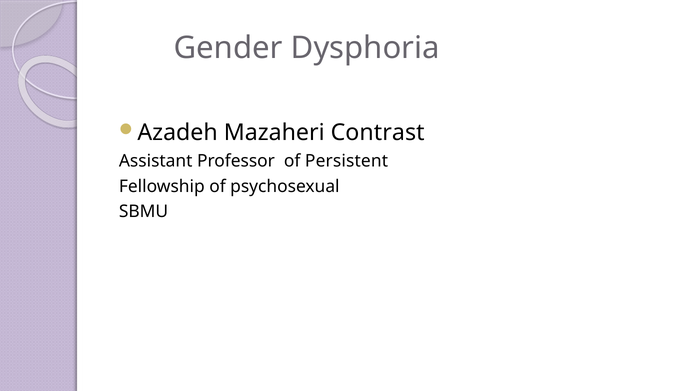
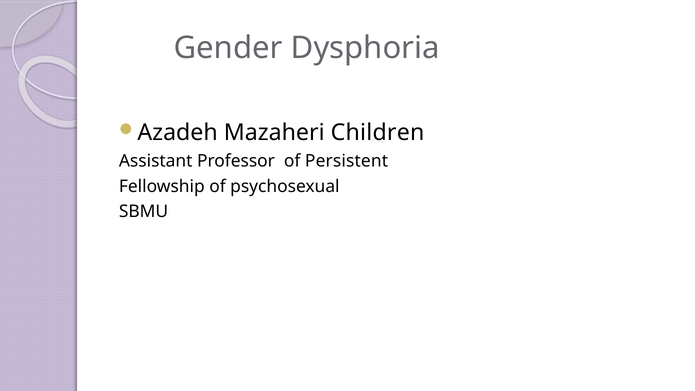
Contrast: Contrast -> Children
